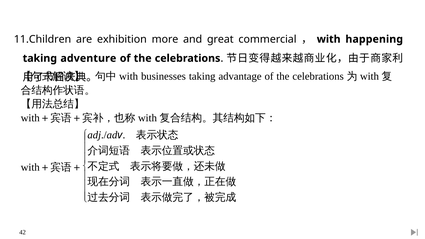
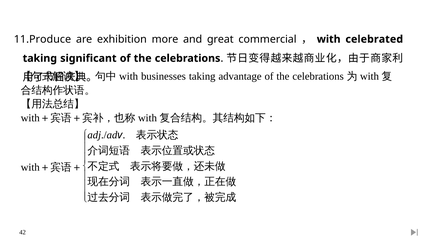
11.Children: 11.Children -> 11.Produce
happening: happening -> celebrated
adventure: adventure -> significant
